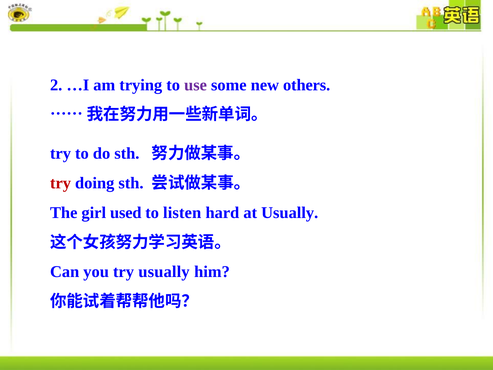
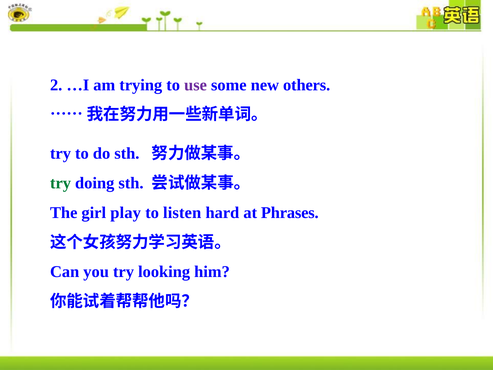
try at (61, 183) colour: red -> green
used: used -> play
at Usually: Usually -> Phrases
try usually: usually -> looking
